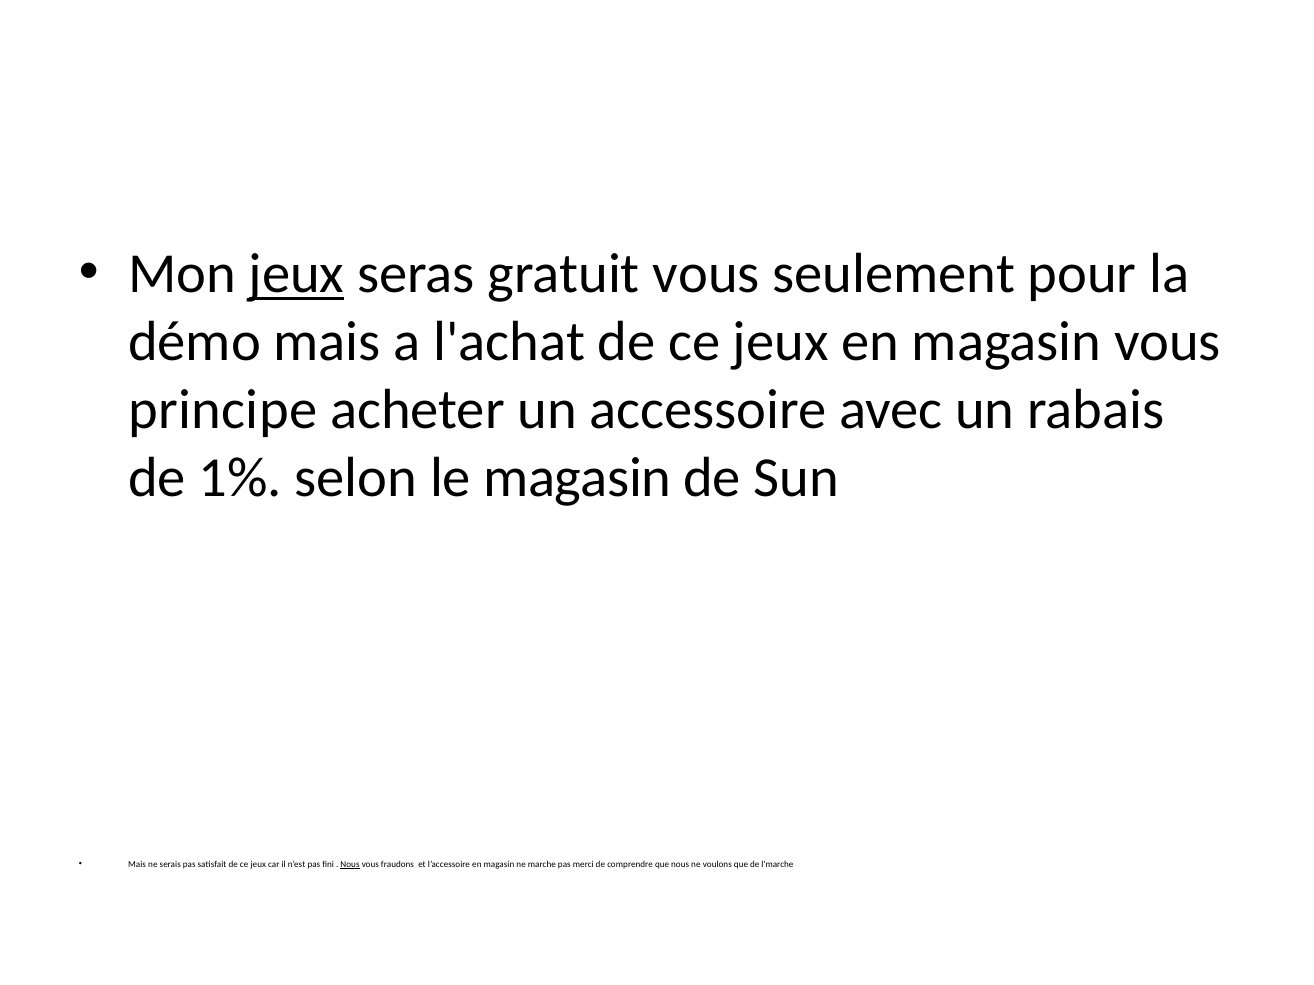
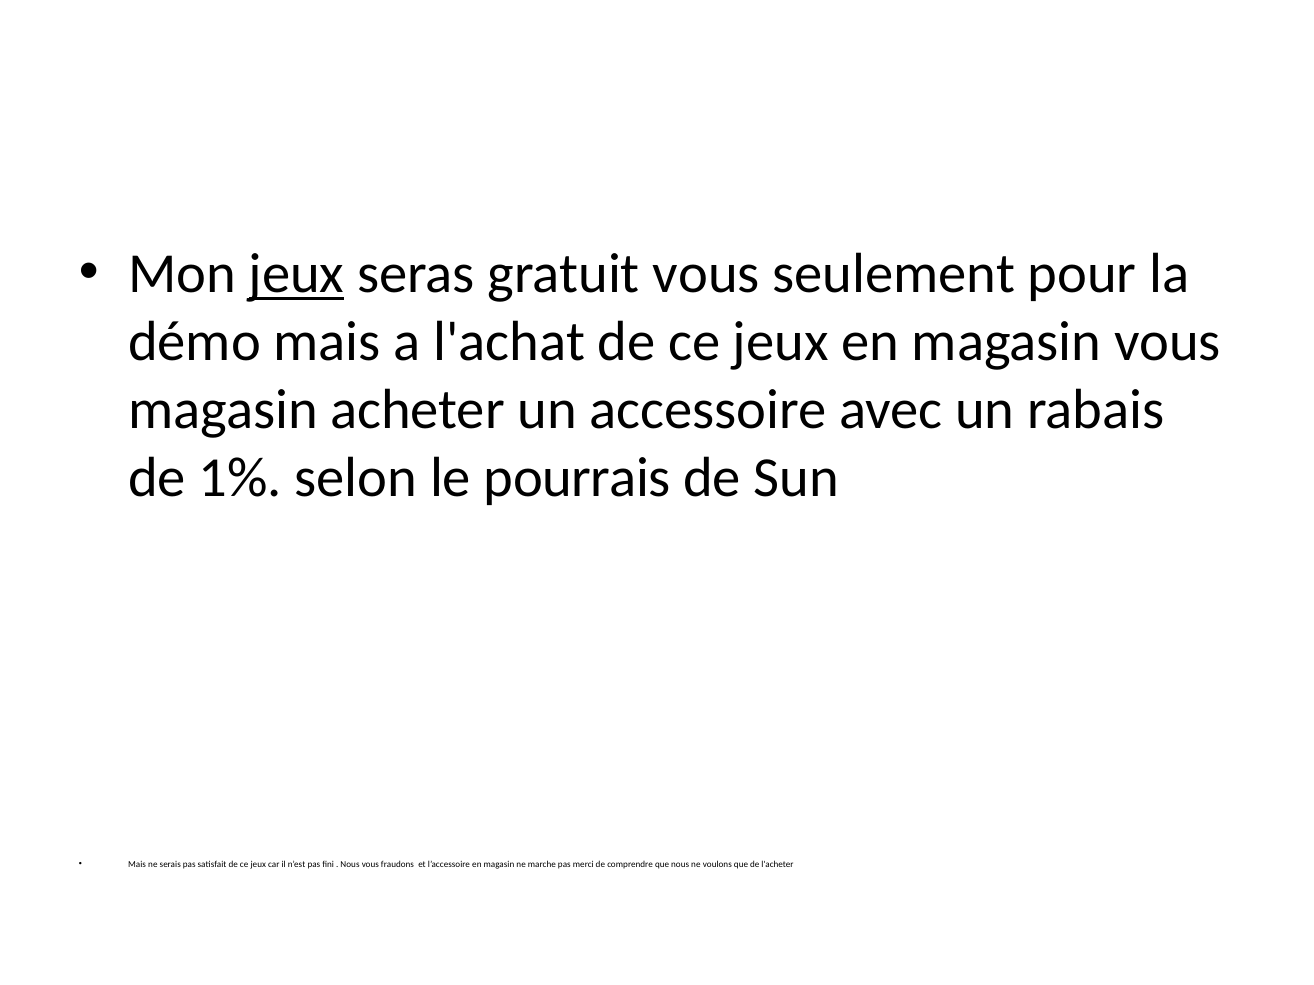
principe at (223, 410): principe -> magasin
le magasin: magasin -> pourrais
Nous at (350, 865) underline: present -> none
l'marche: l'marche -> l'acheter
